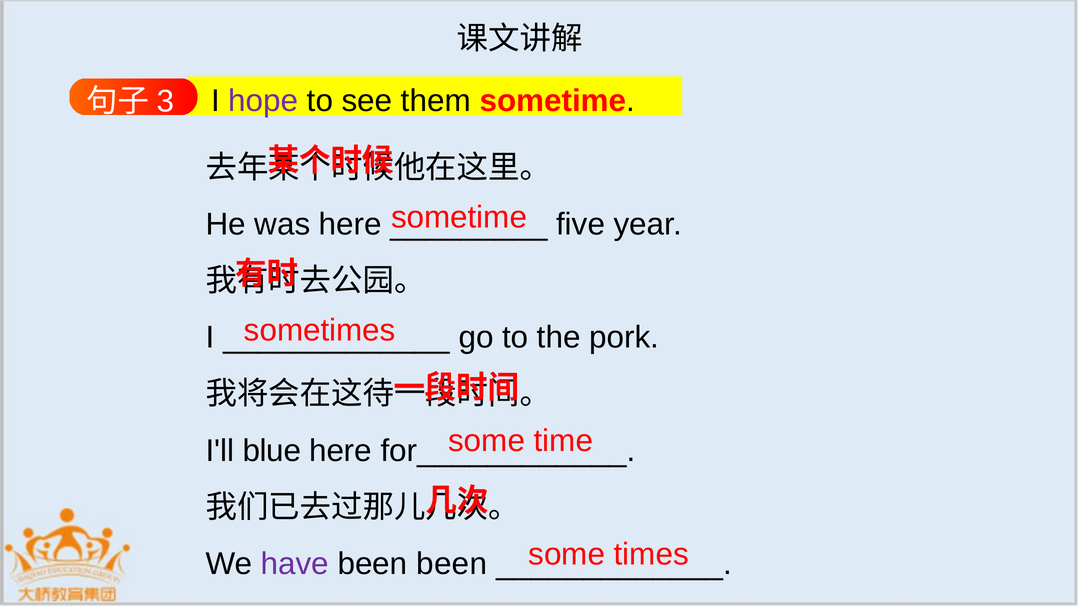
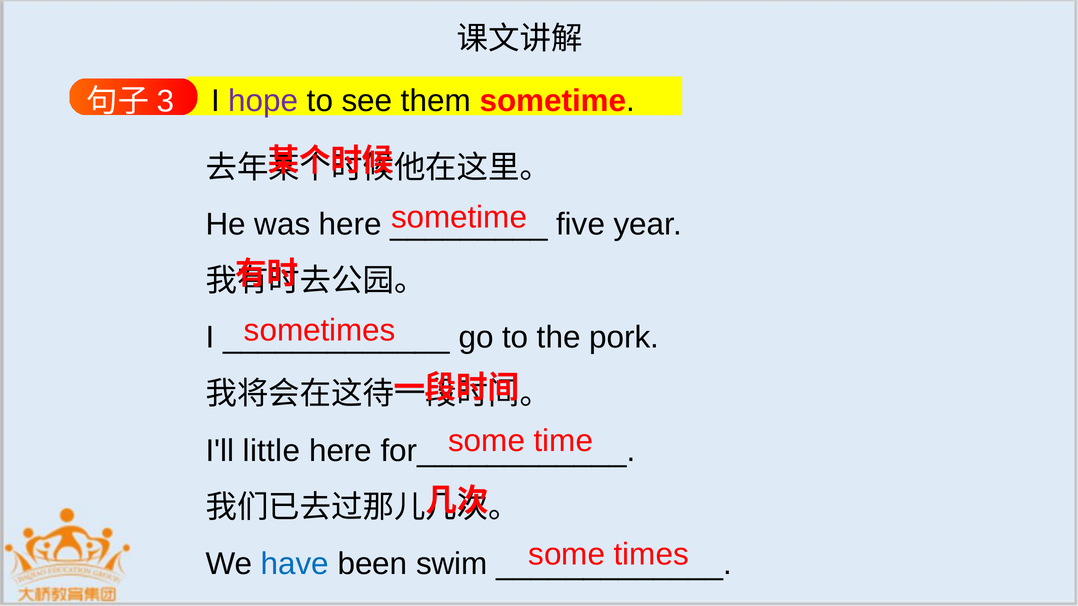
blue: blue -> little
have colour: purple -> blue
been been: been -> swim
